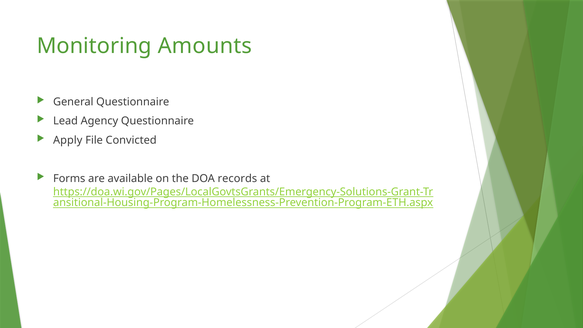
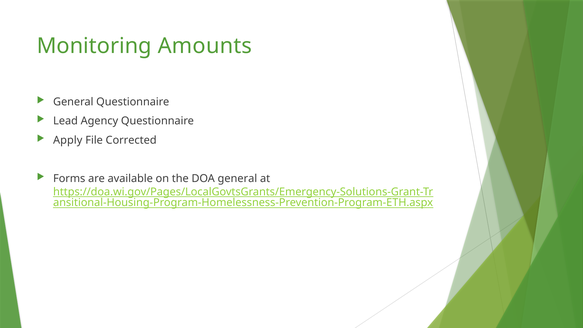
Convicted: Convicted -> Corrected
DOA records: records -> general
